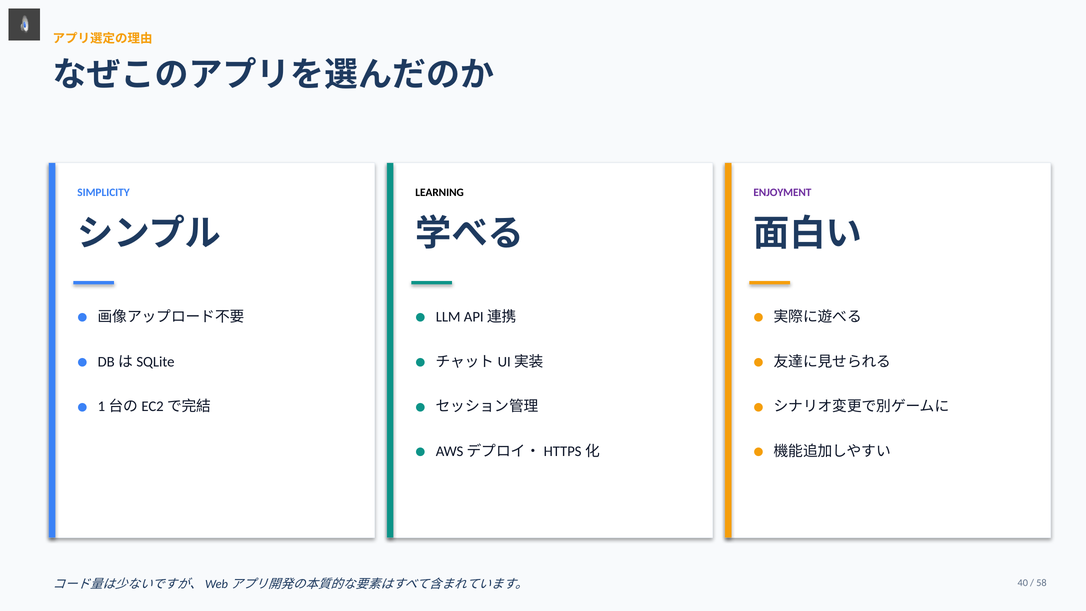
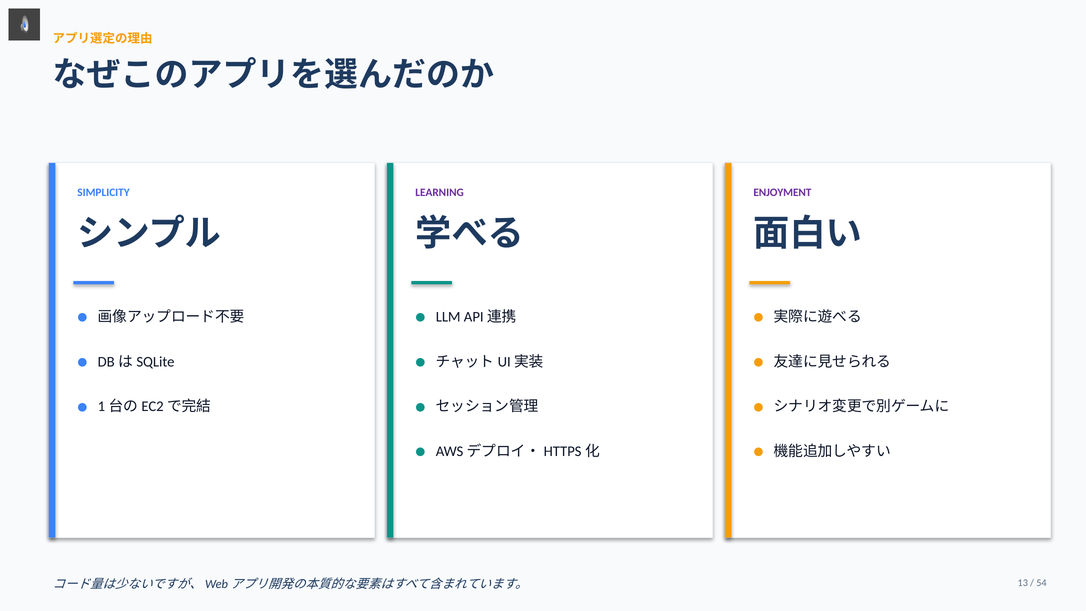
LEARNING colour: black -> purple
40: 40 -> 13
58: 58 -> 54
